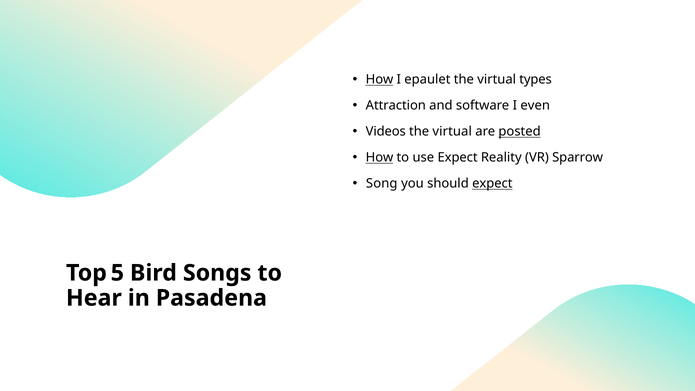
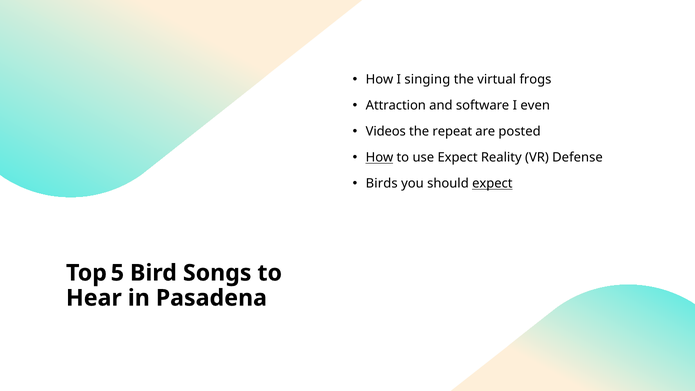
How at (380, 80) underline: present -> none
epaulet: epaulet -> singing
types: types -> frogs
virtual at (452, 132): virtual -> repeat
posted underline: present -> none
Sparrow: Sparrow -> Defense
Song: Song -> Birds
